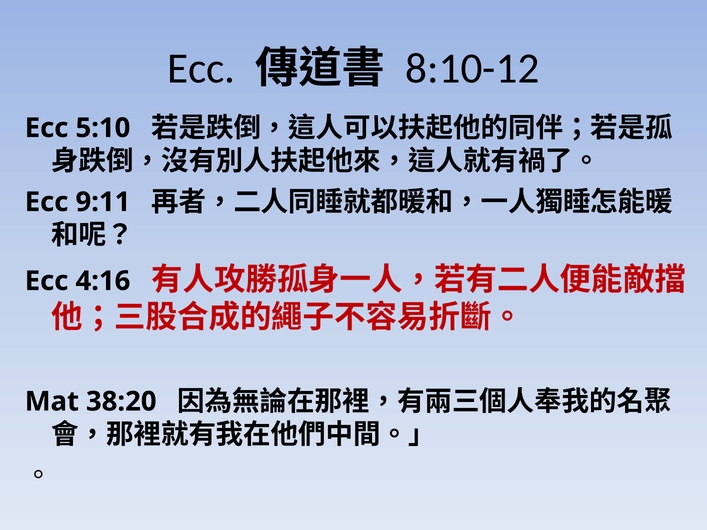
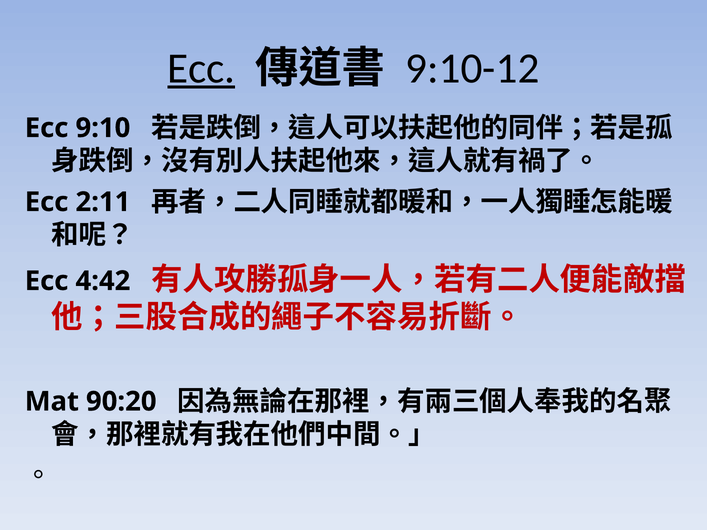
Ecc at (201, 68) underline: none -> present
8:10-12: 8:10-12 -> 9:10-12
5:10: 5:10 -> 9:10
9:11: 9:11 -> 2:11
4:16: 4:16 -> 4:42
38:20: 38:20 -> 90:20
